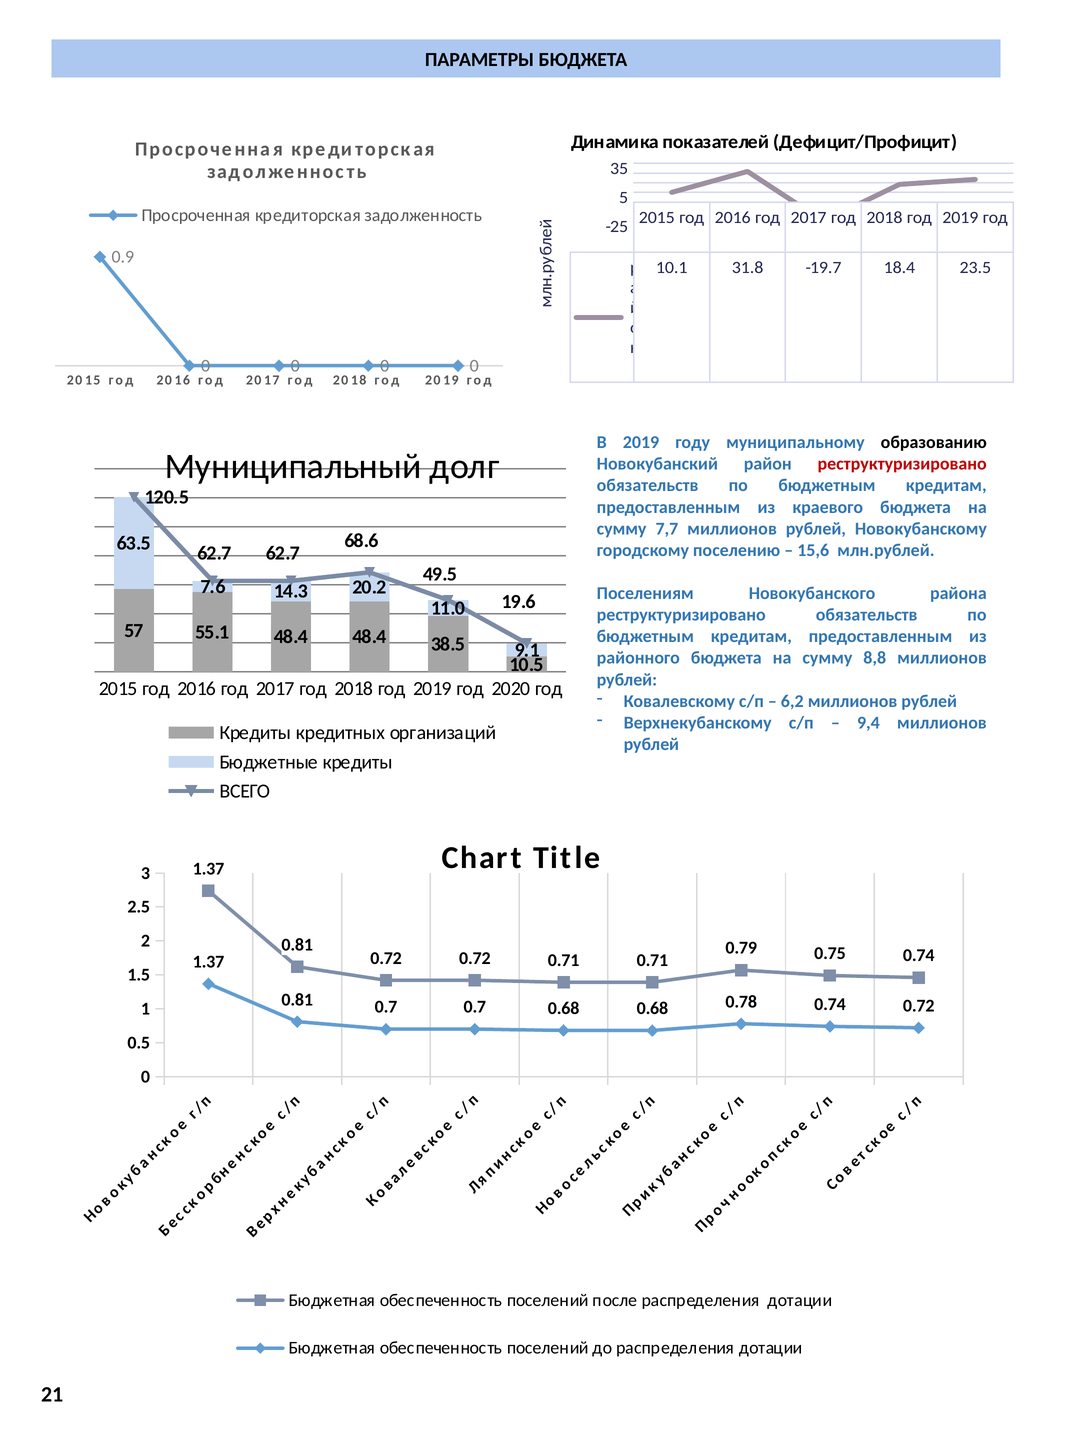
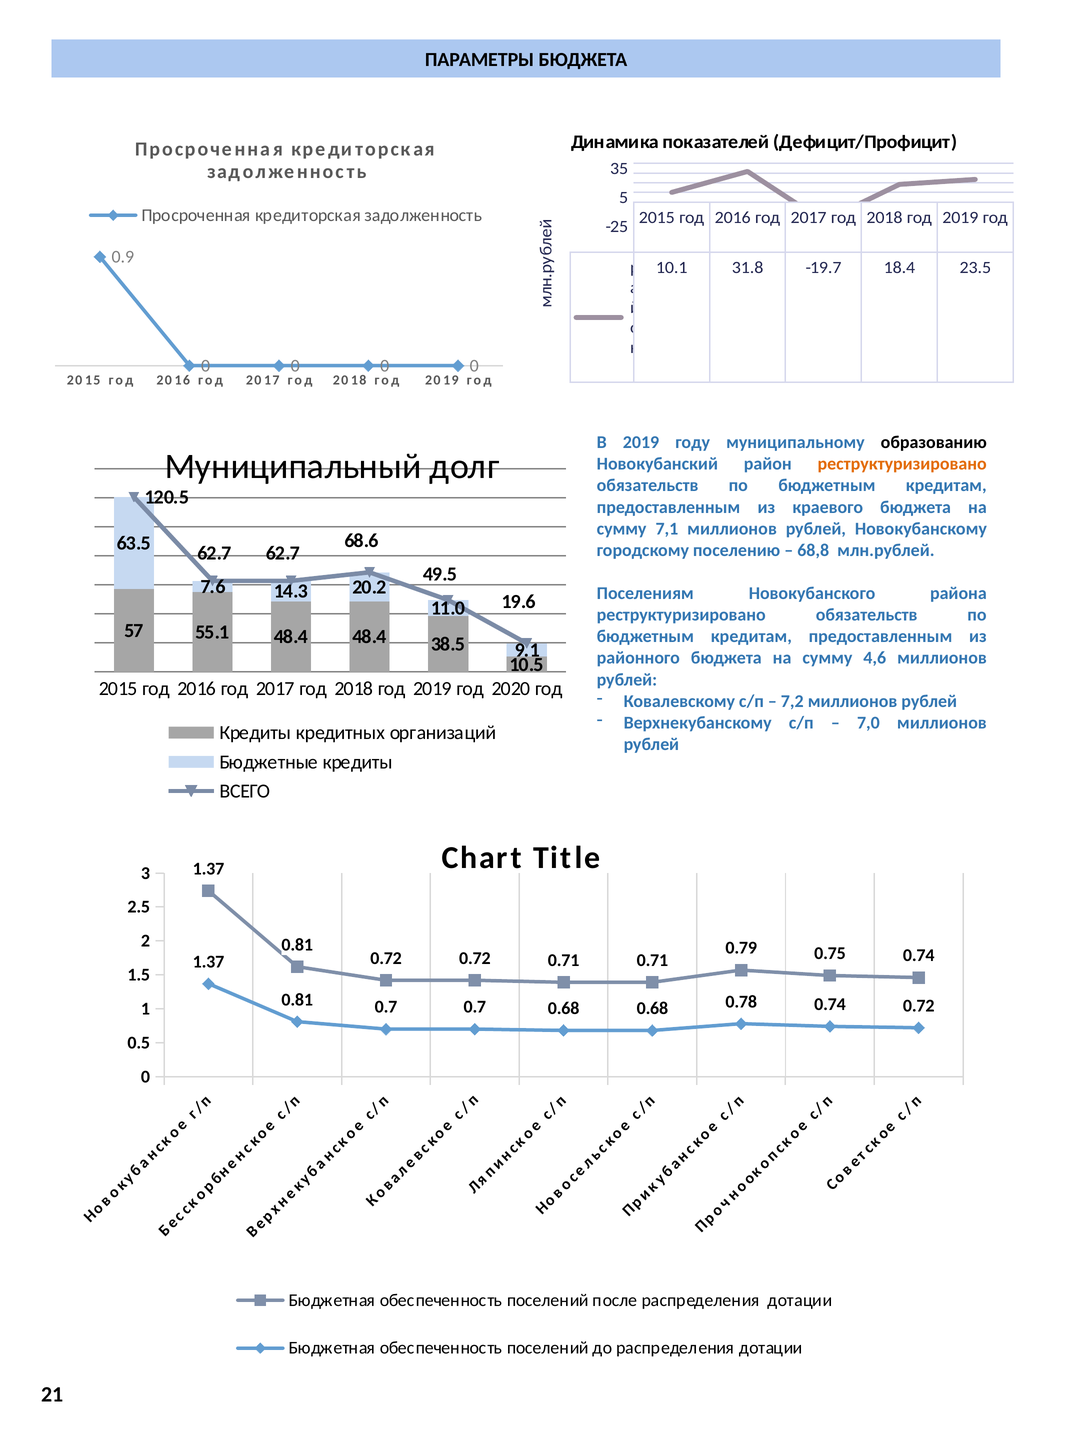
реструктуризировано at (902, 464) colour: red -> orange
7,7: 7,7 -> 7,1
15,6: 15,6 -> 68,8
8,8: 8,8 -> 4,6
6,2: 6,2 -> 7,2
9,4: 9,4 -> 7,0
